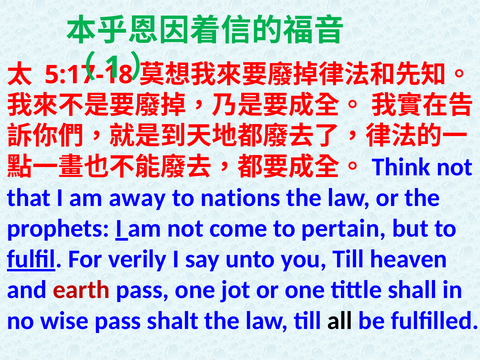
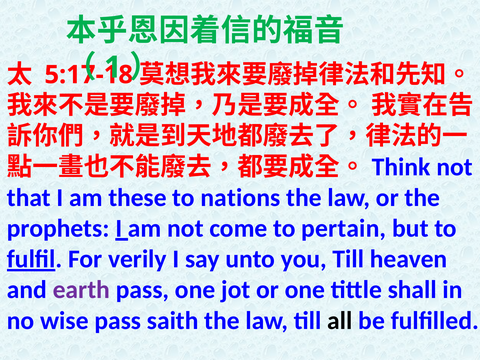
away: away -> these
earth colour: red -> purple
shalt: shalt -> saith
